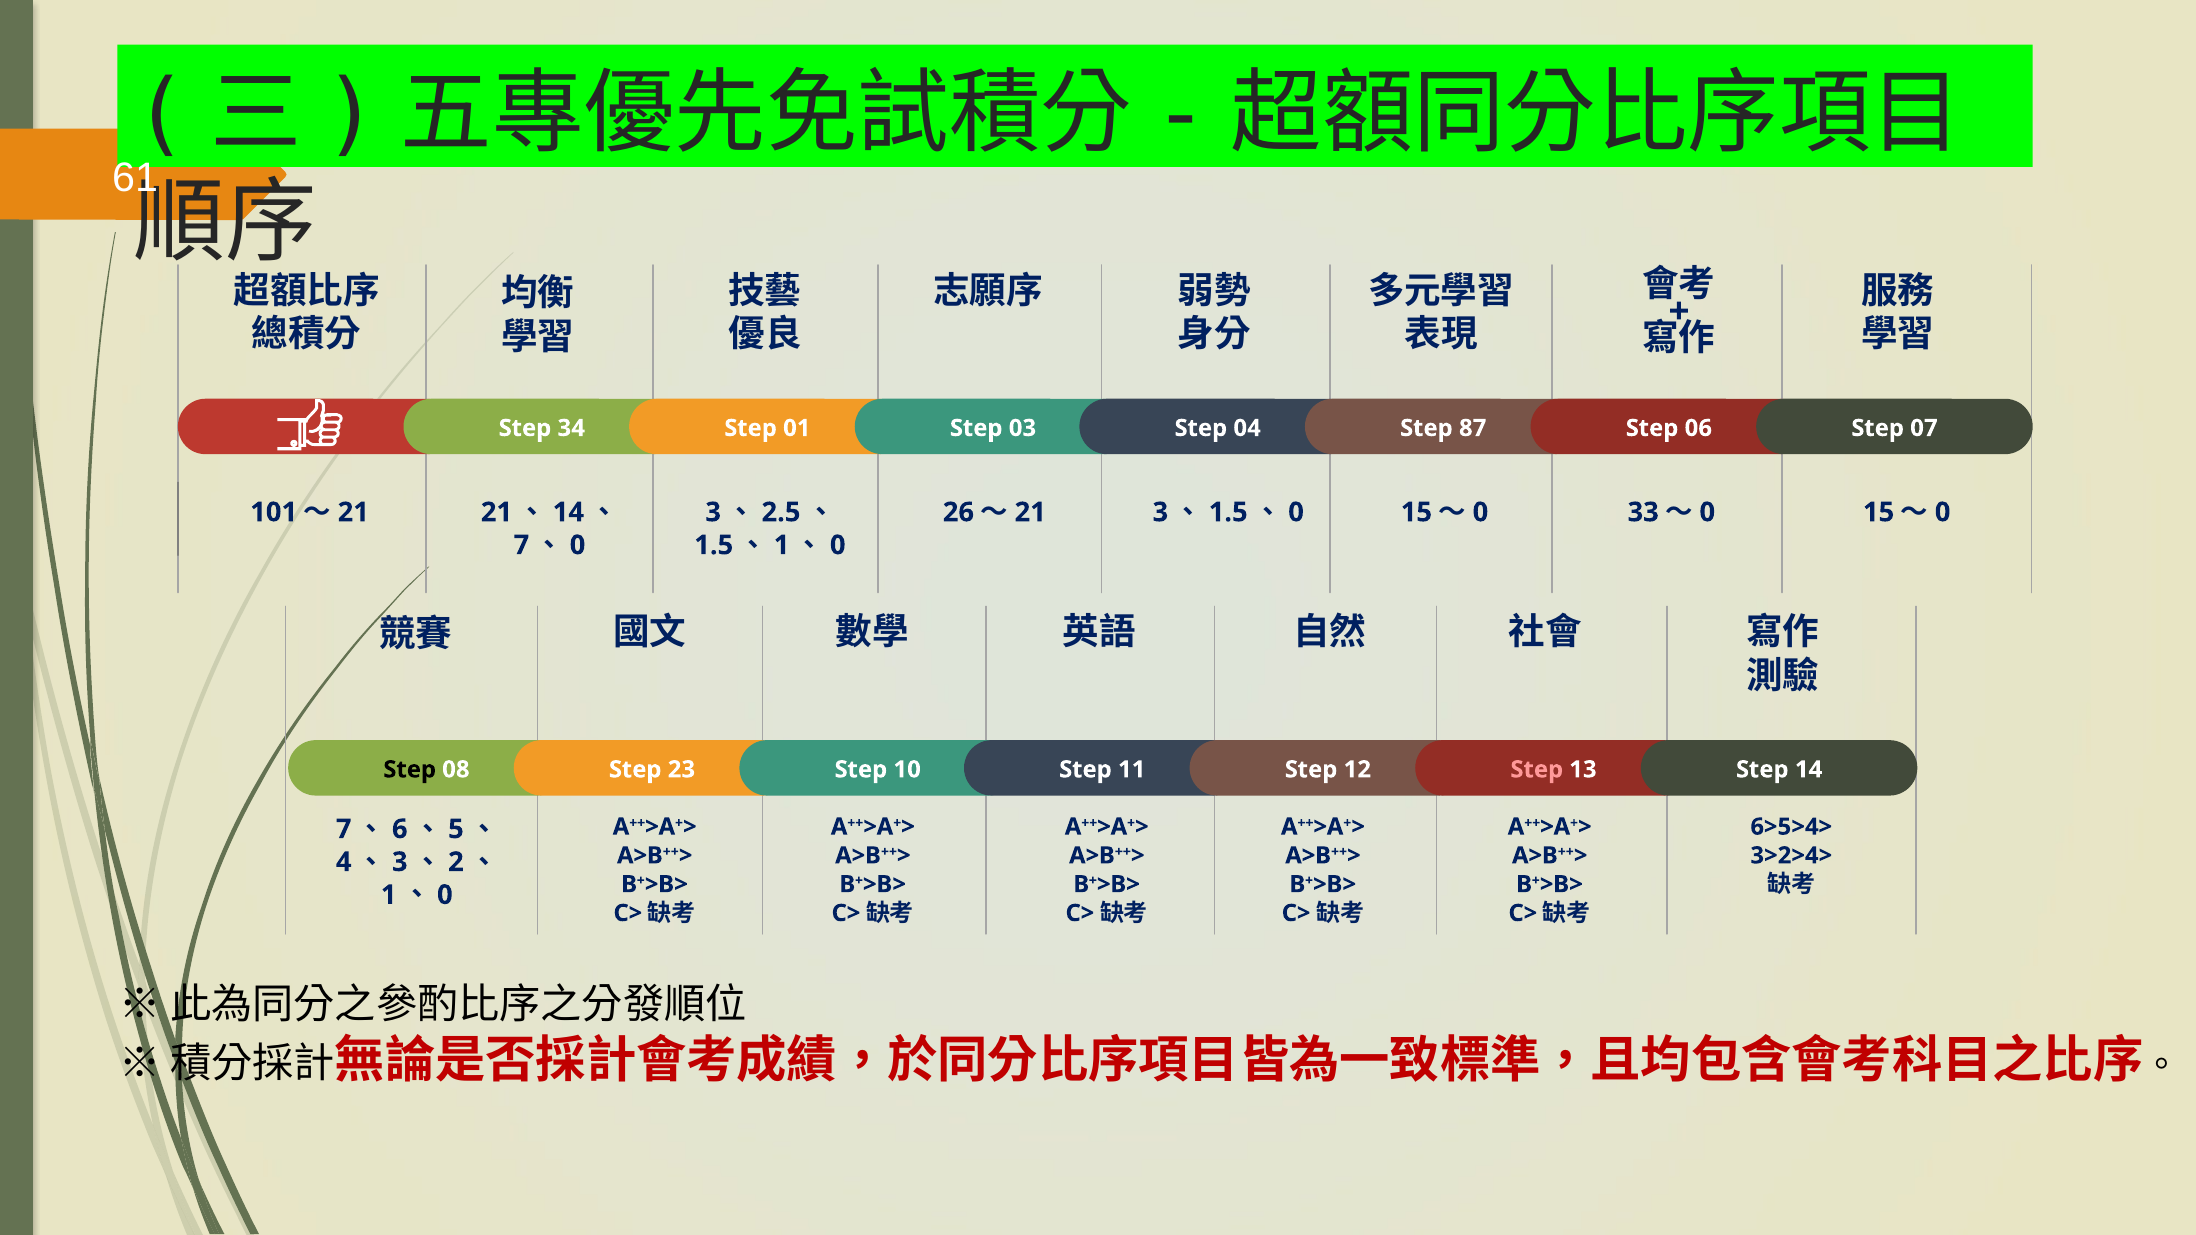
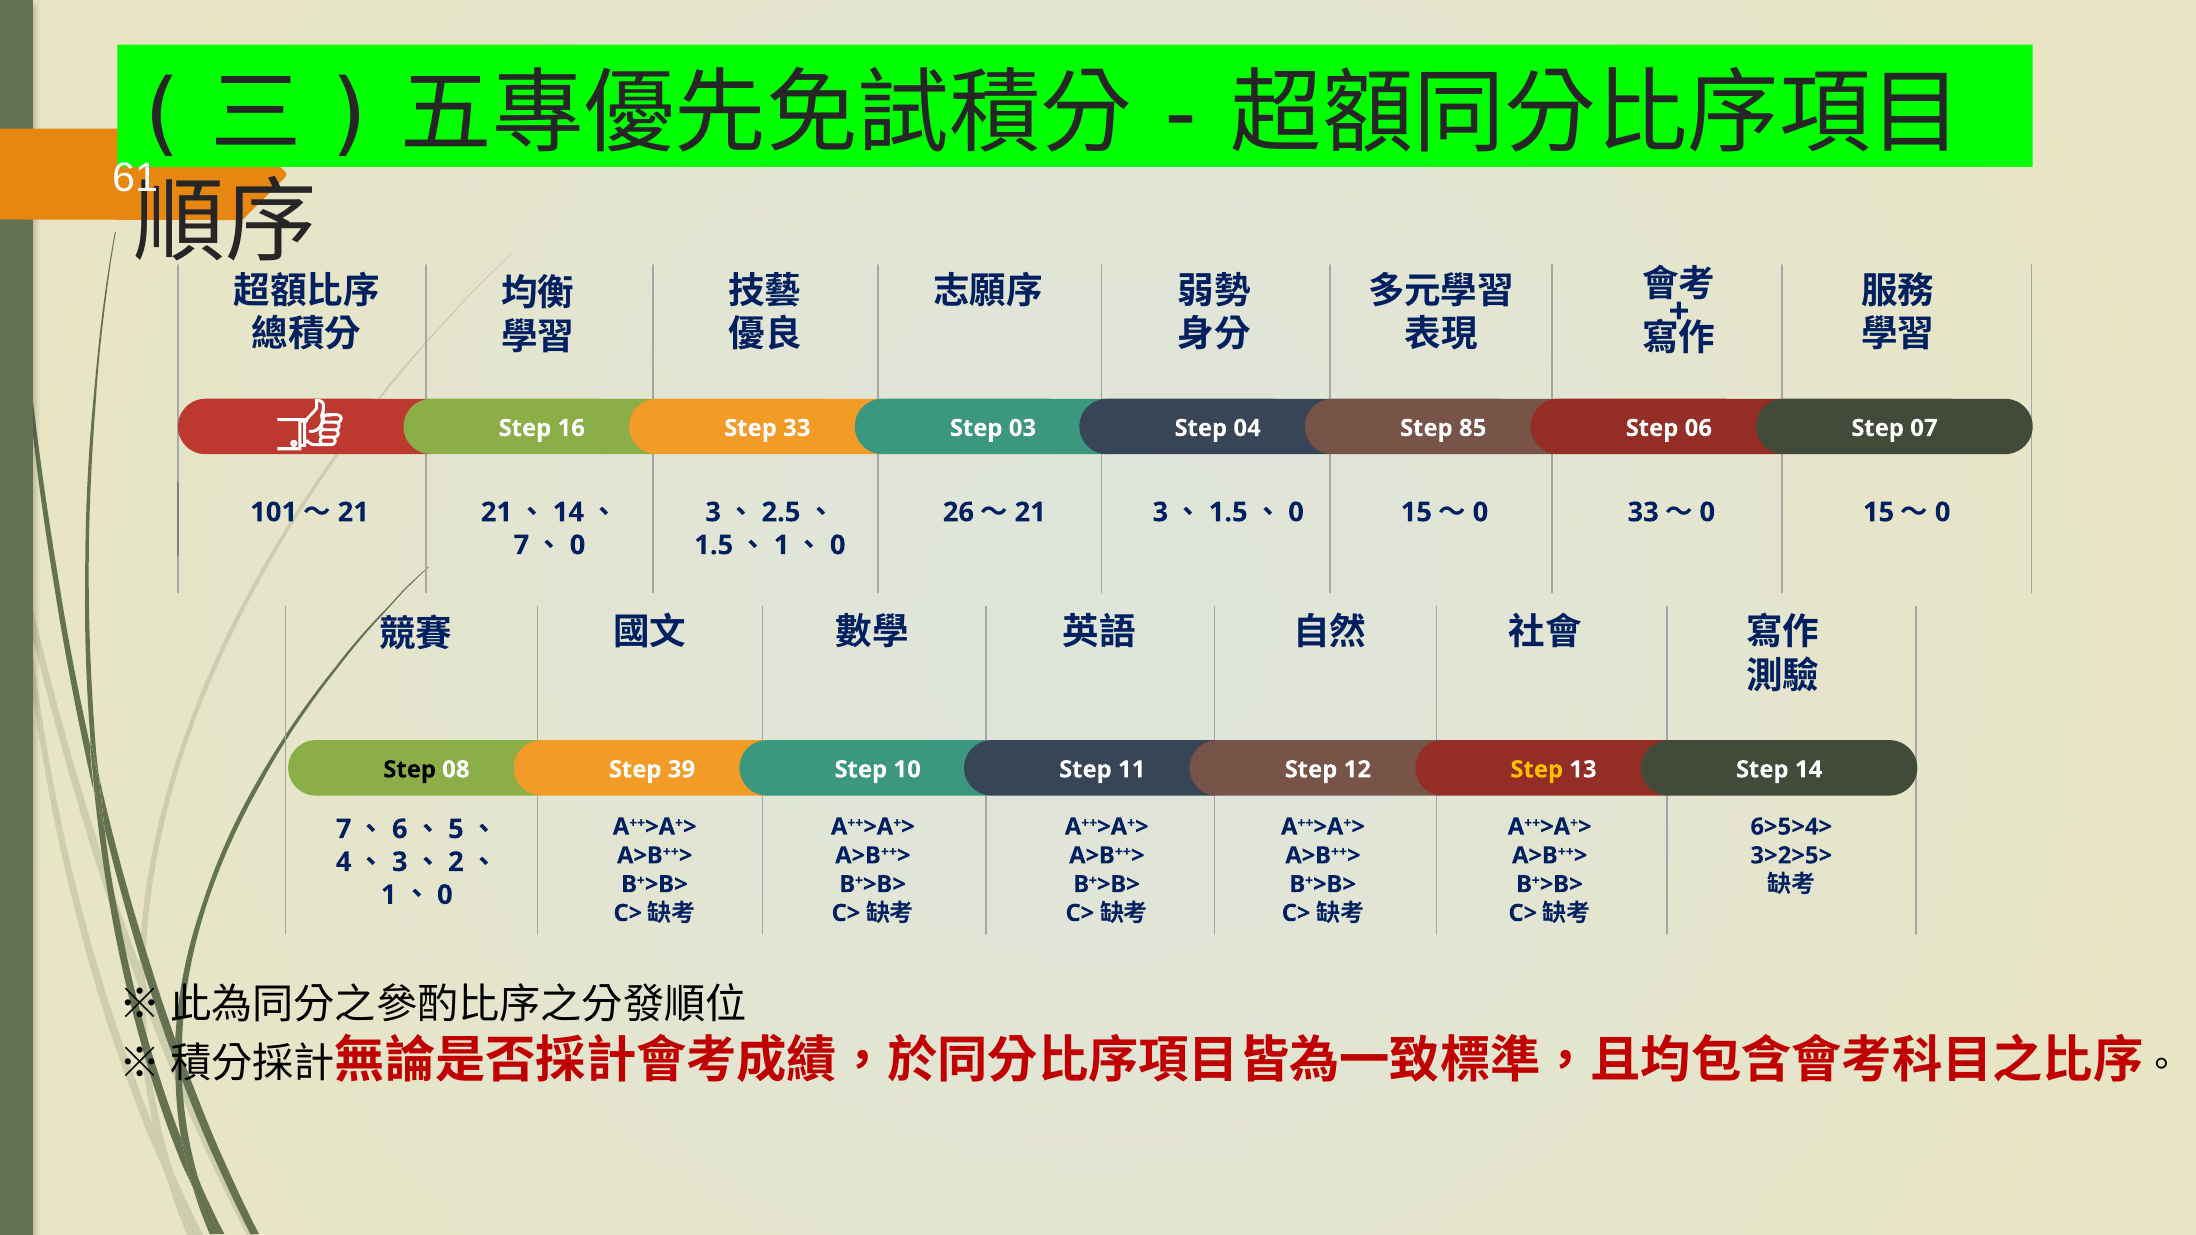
34: 34 -> 16
Step 01: 01 -> 33
87: 87 -> 85
23: 23 -> 39
Step at (1537, 770) colour: pink -> yellow
3>2>4>: 3>2>4> -> 3>2>5>
